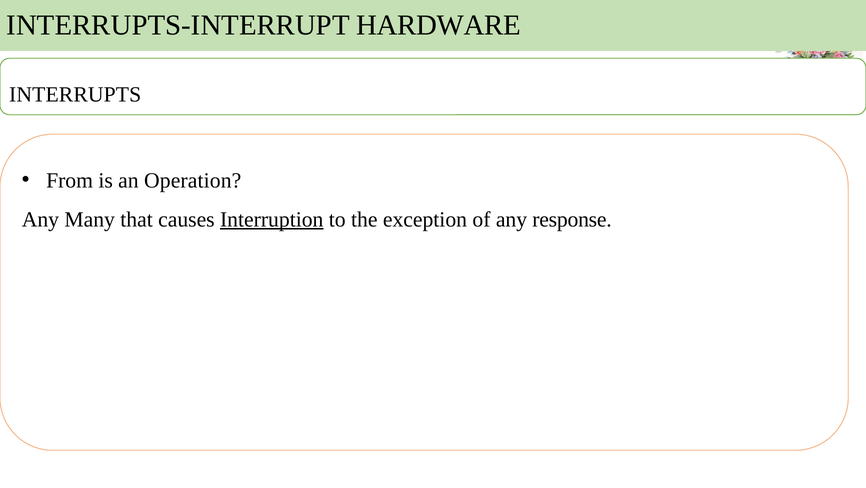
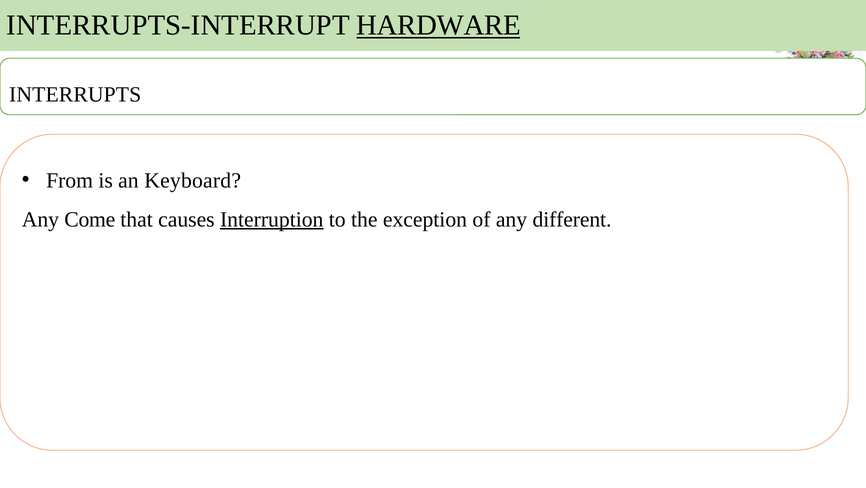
HARDWARE underline: none -> present
Operation: Operation -> Keyboard
Many: Many -> Come
response: response -> different
